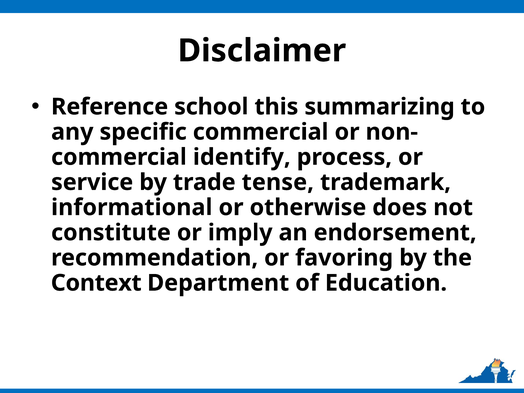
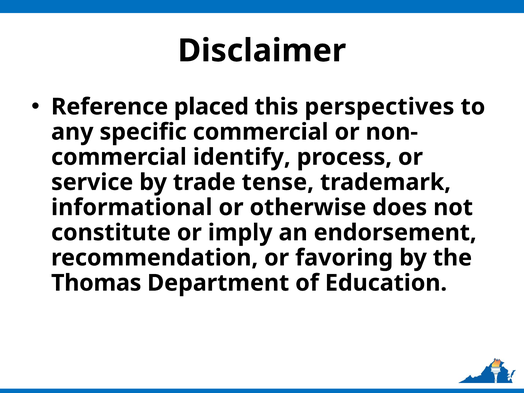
school: school -> placed
summarizing: summarizing -> perspectives
Context: Context -> Thomas
